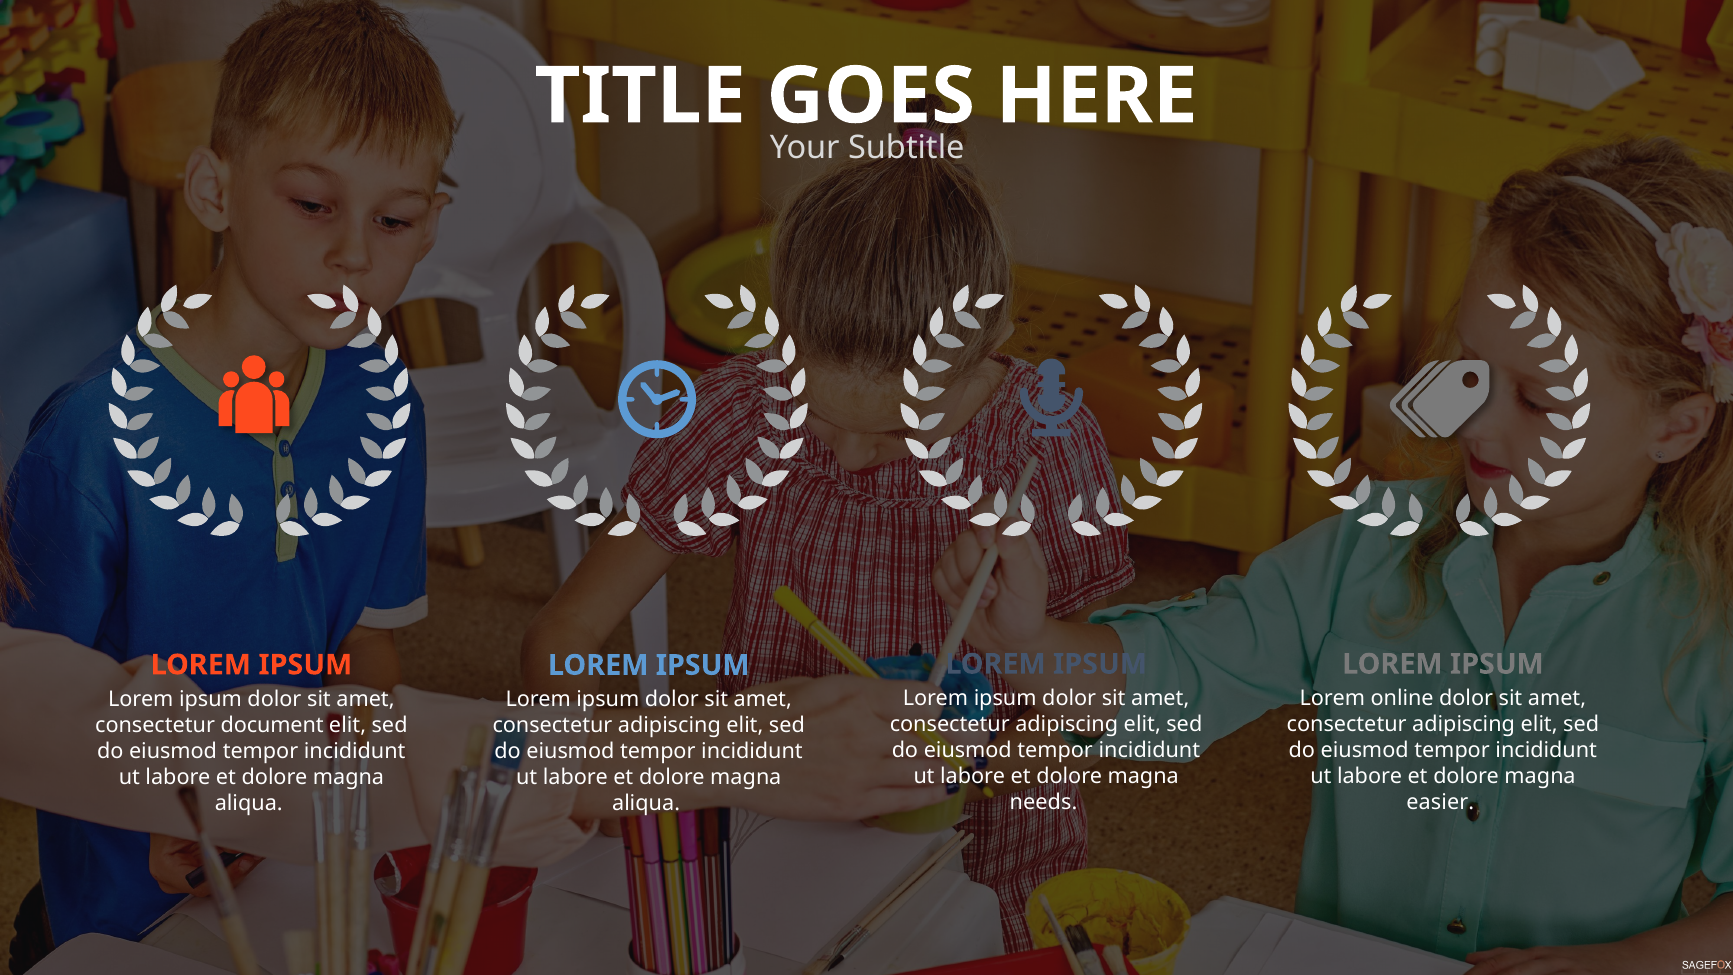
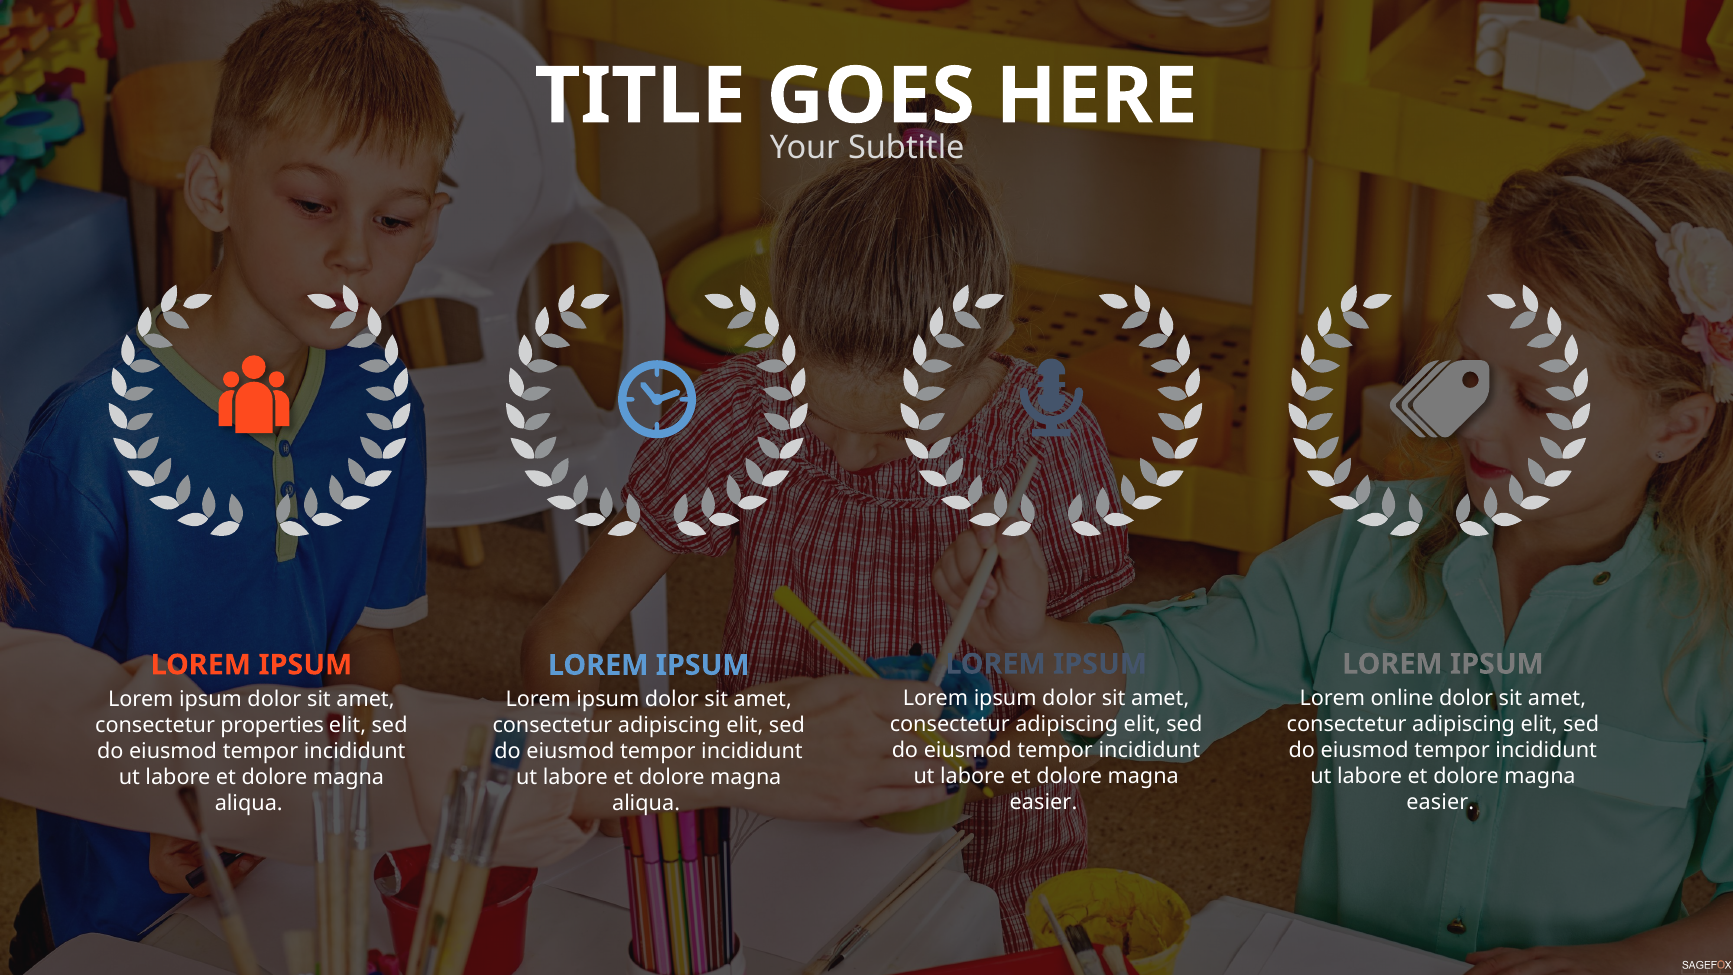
document: document -> properties
needs at (1043, 802): needs -> easier
